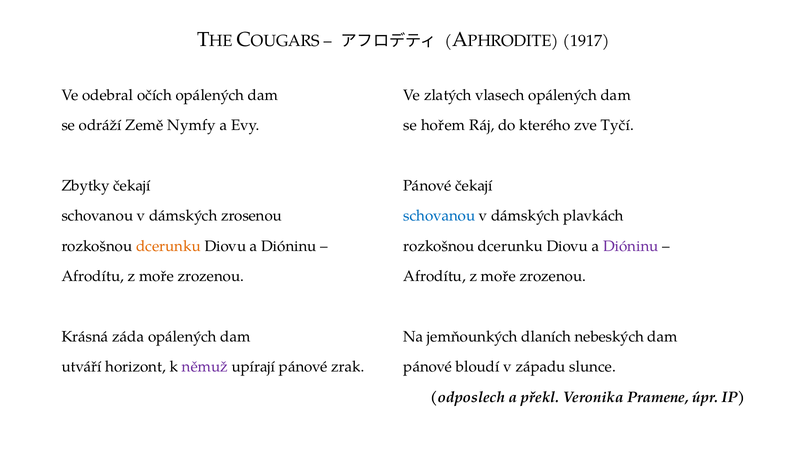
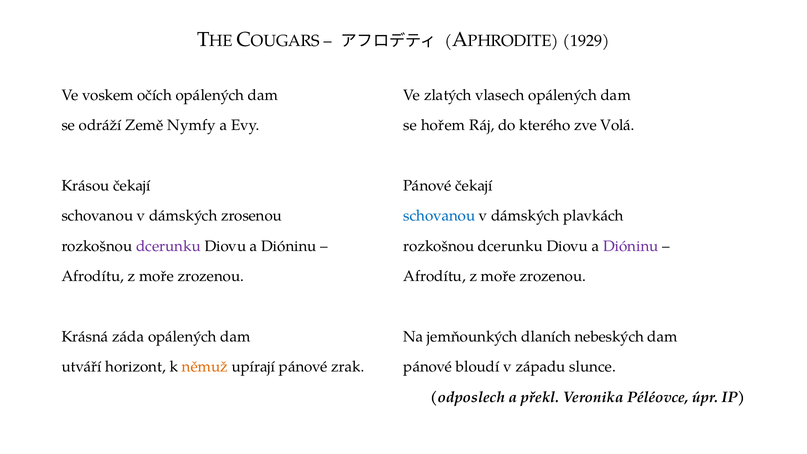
1917: 1917 -> 1929
odebral: odebral -> voskem
Tyčí: Tyčí -> Volá
Zbytky: Zbytky -> Krásou
dcerunku at (168, 246) colour: orange -> purple
němuž colour: purple -> orange
Pramene: Pramene -> Péléovce
